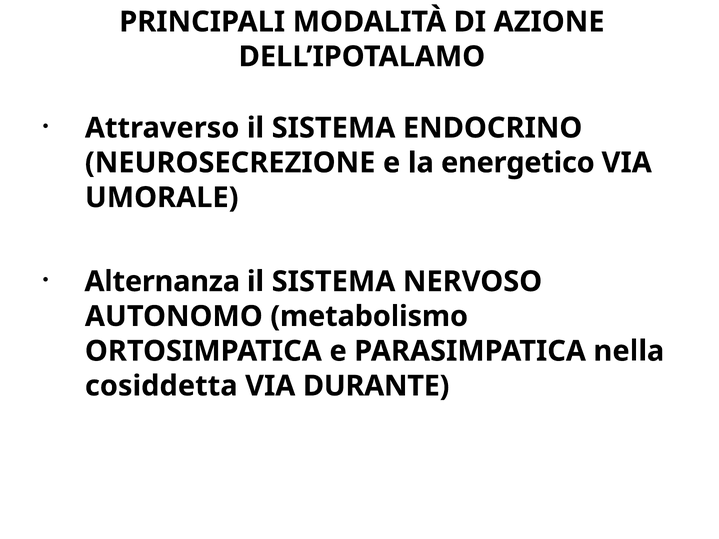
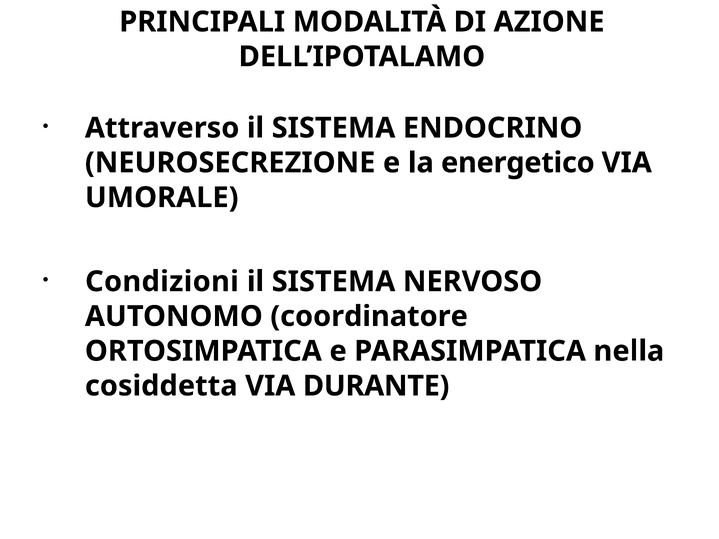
Alternanza: Alternanza -> Condizioni
metabolismo: metabolismo -> coordinatore
